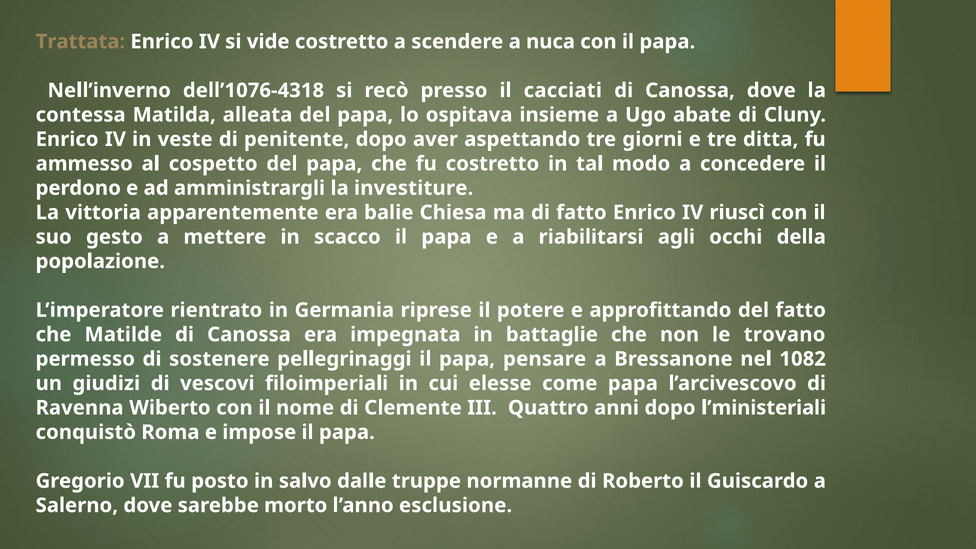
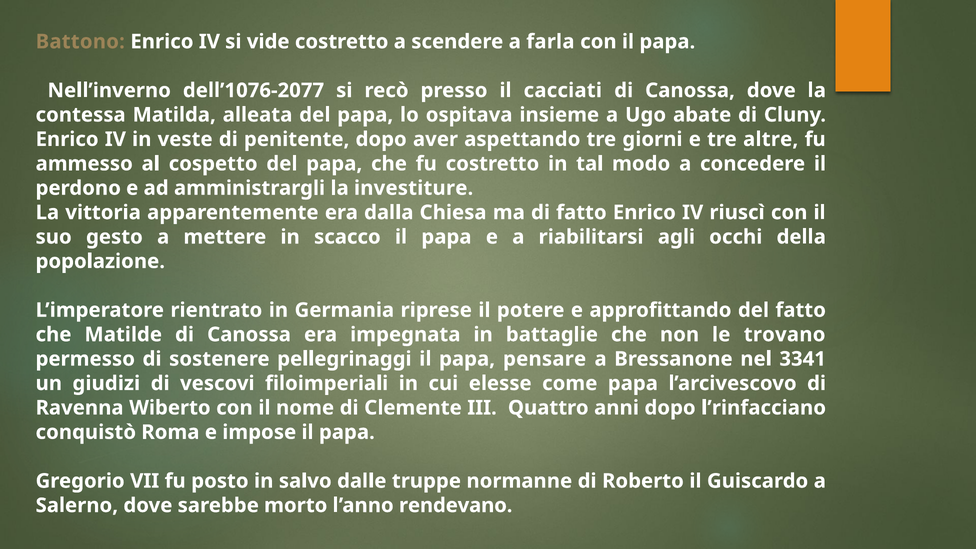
Trattata: Trattata -> Battono
nuca: nuca -> farla
dell’1076-4318: dell’1076-4318 -> dell’1076-2077
ditta: ditta -> altre
balie: balie -> dalla
1082: 1082 -> 3341
l’ministeriali: l’ministeriali -> l’rinfacciano
esclusione: esclusione -> rendevano
